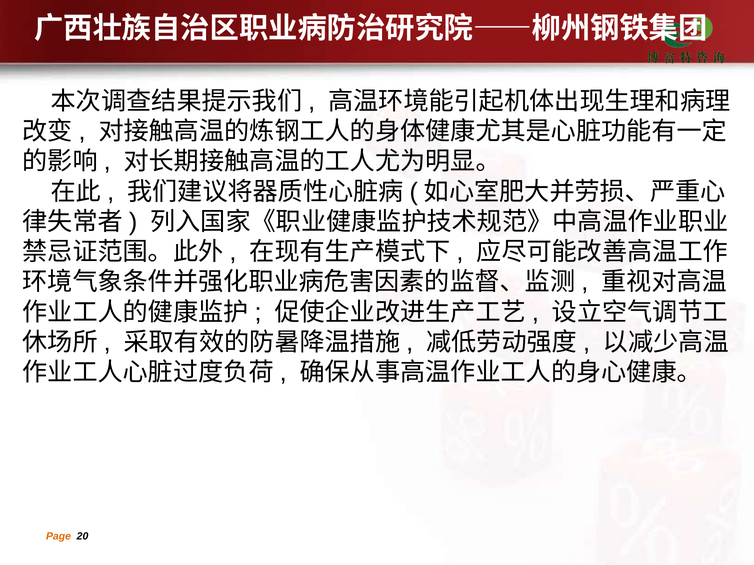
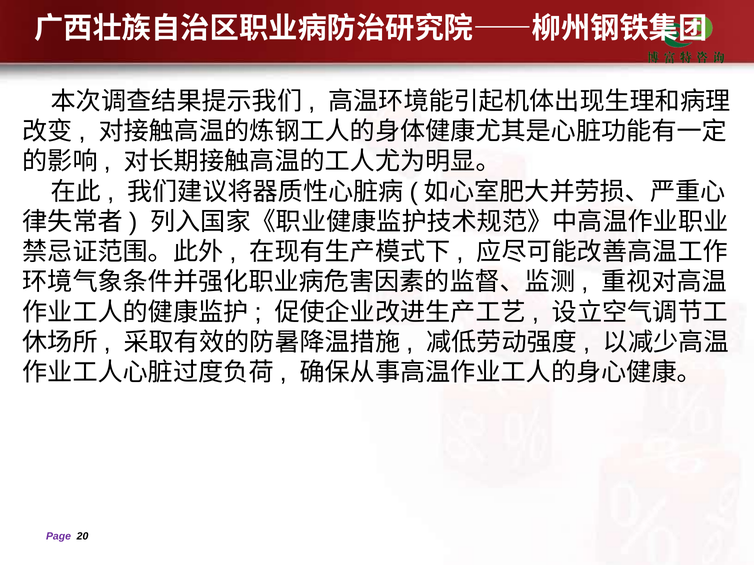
Page colour: orange -> purple
